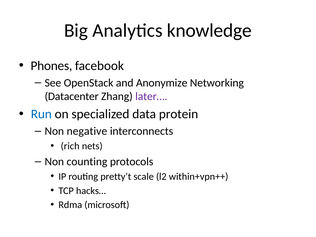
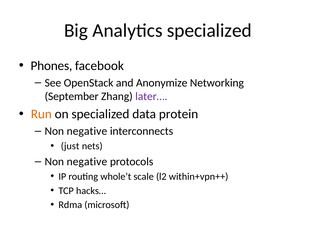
Analytics knowledge: knowledge -> specialized
Datacenter: Datacenter -> September
Run colour: blue -> orange
rich: rich -> just
counting at (87, 162): counting -> negative
pretty’t: pretty’t -> whole’t
